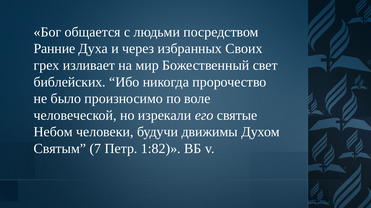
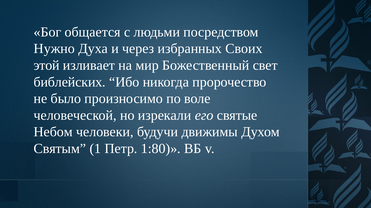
Ранние: Ранние -> Нужно
грех: грех -> этой
7: 7 -> 1
1:82: 1:82 -> 1:80
